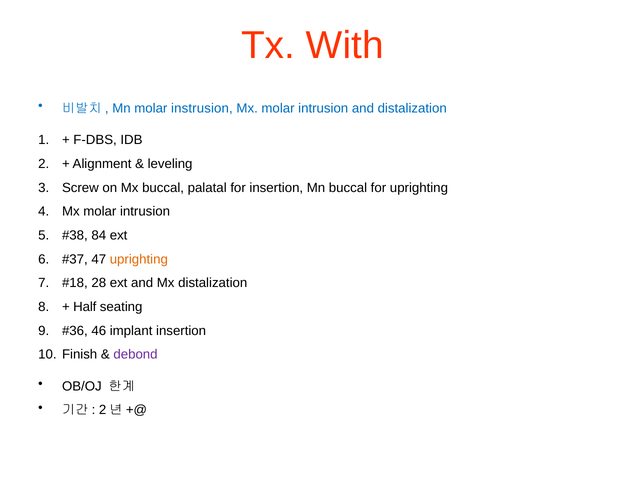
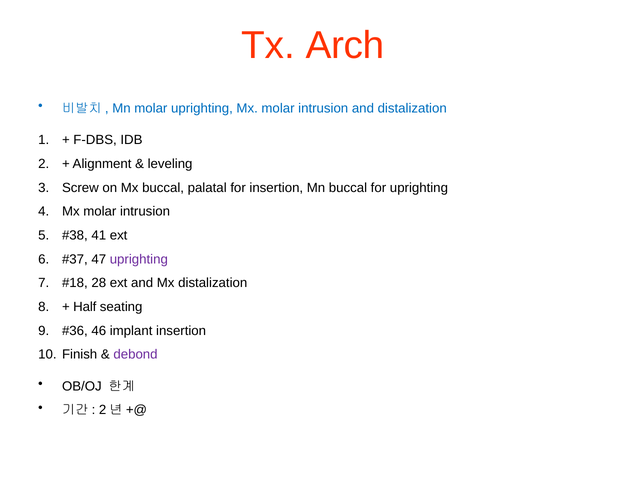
With: With -> Arch
molar instrusion: instrusion -> uprighting
84: 84 -> 41
uprighting at (139, 259) colour: orange -> purple
